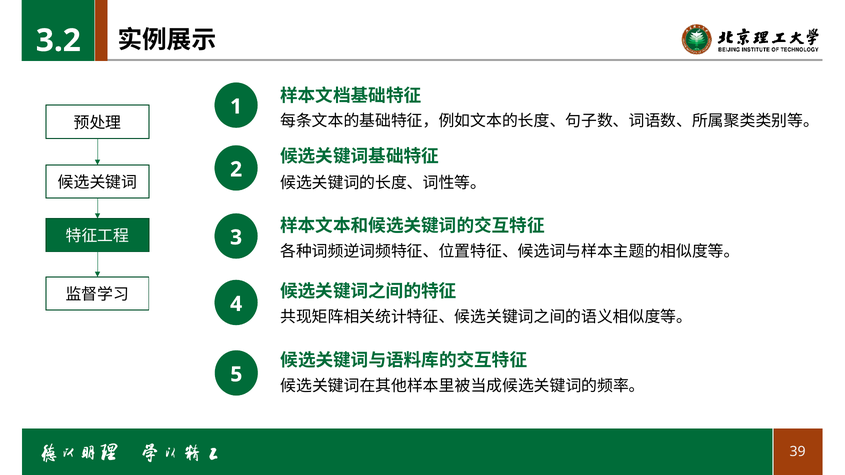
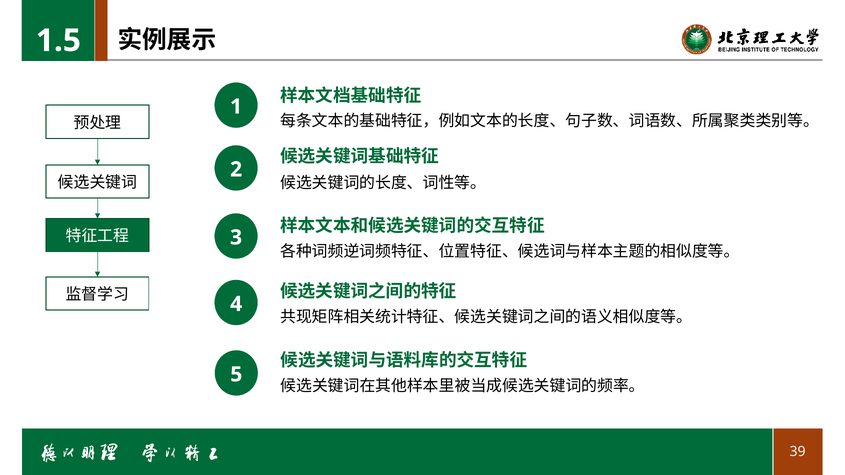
3.2: 3.2 -> 1.5
